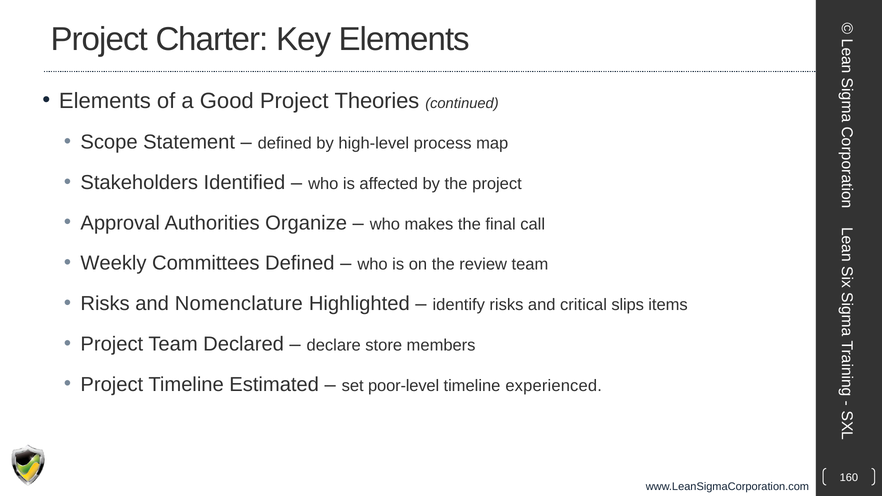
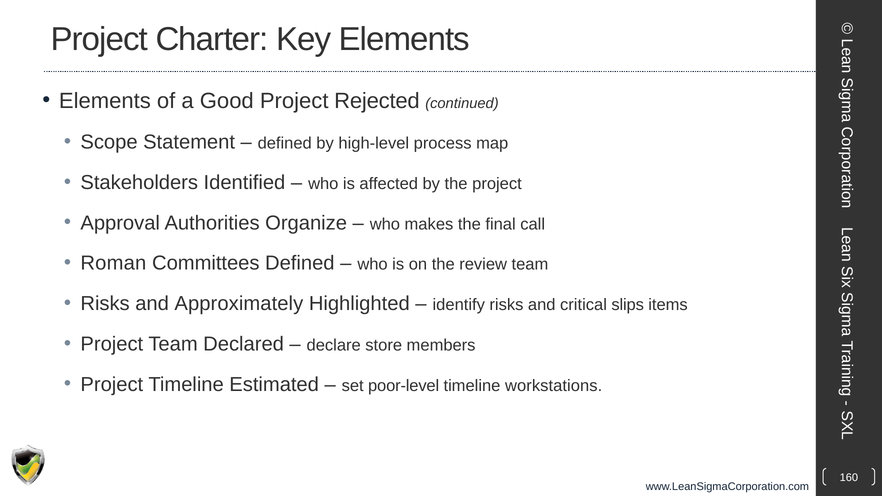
Theories: Theories -> Rejected
Weekly: Weekly -> Roman
Nomenclature: Nomenclature -> Approximately
experienced: experienced -> workstations
